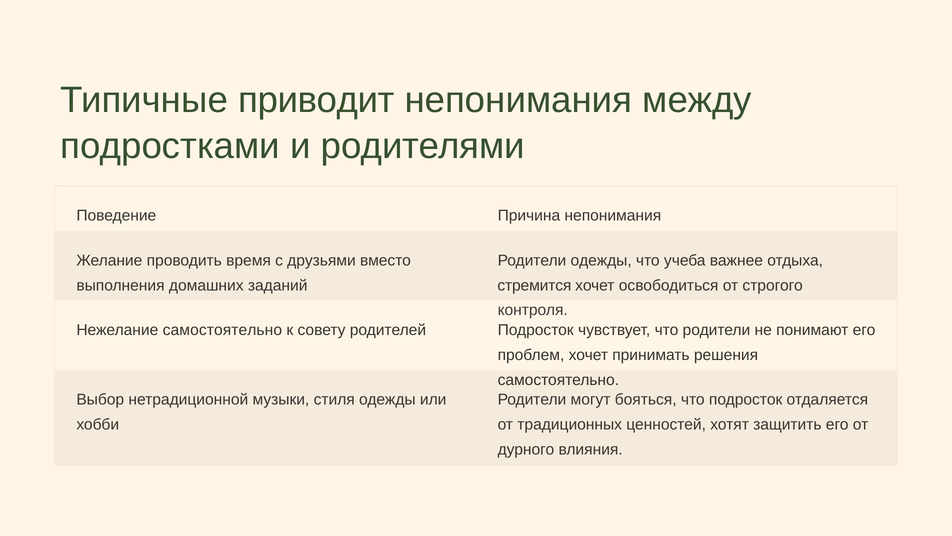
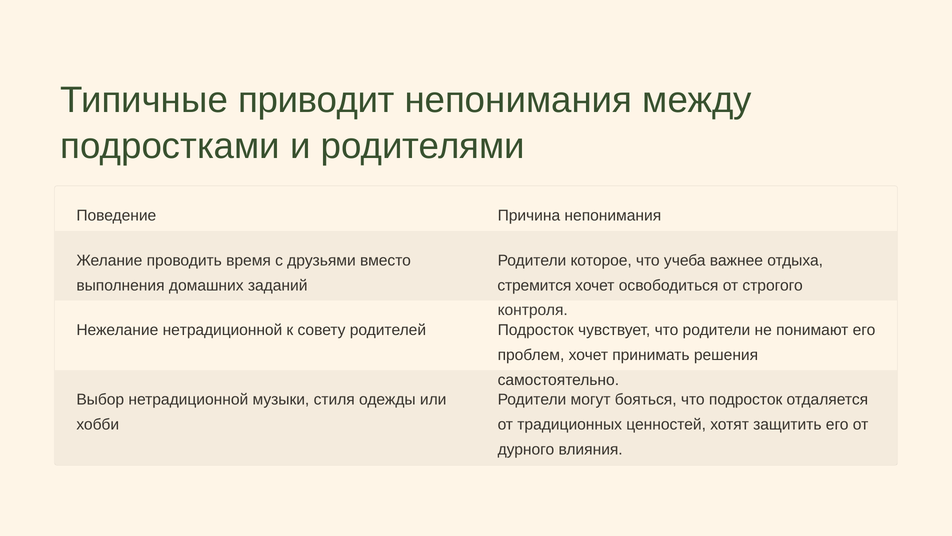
Родители одежды: одежды -> которое
Нежелание самостоятельно: самостоятельно -> нетрадиционной
